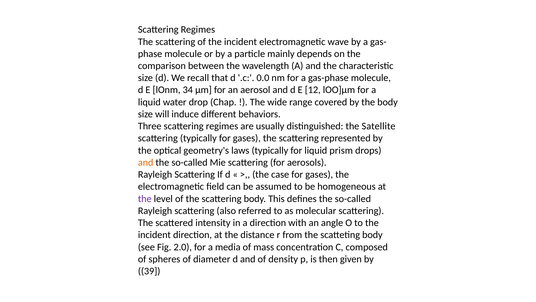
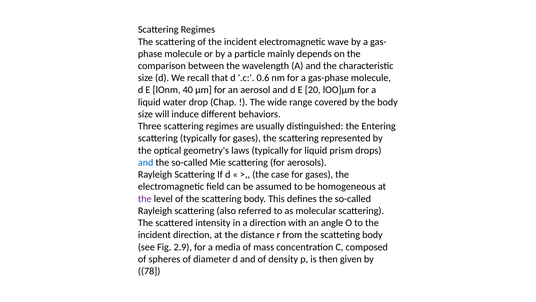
0.0: 0.0 -> 0.6
34: 34 -> 40
12: 12 -> 20
Satellite: Satellite -> Entering
and at (146, 162) colour: orange -> blue
2.0: 2.0 -> 2.9
39: 39 -> 78
